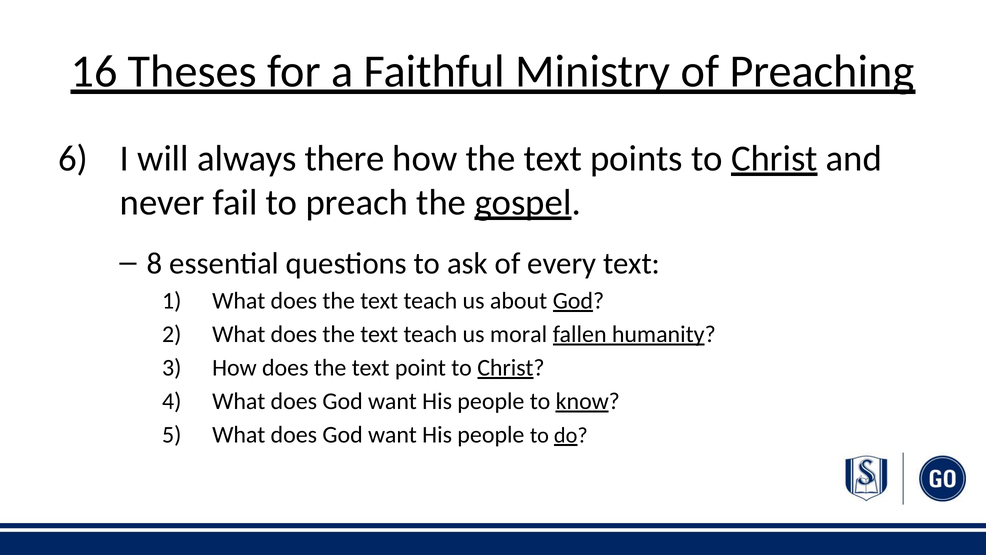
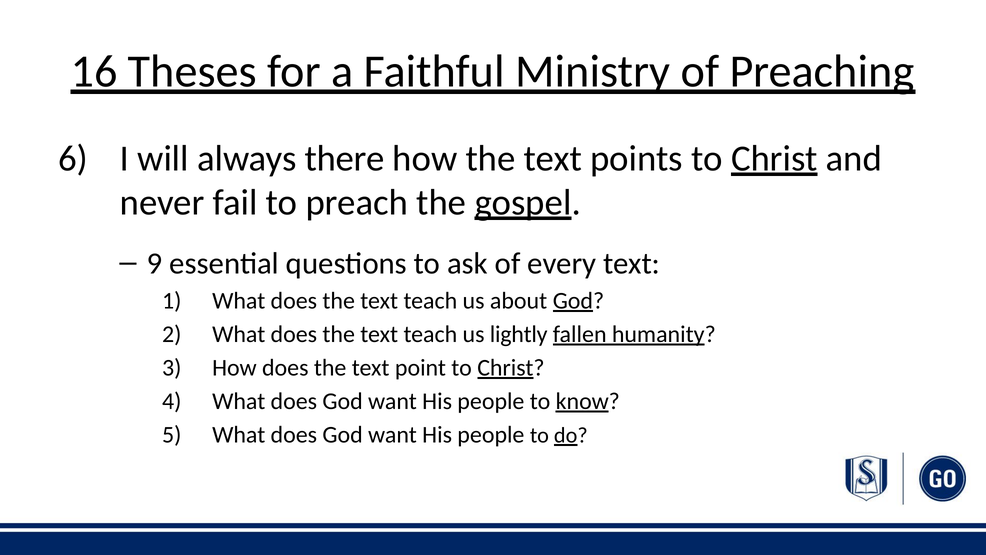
8: 8 -> 9
moral: moral -> lightly
